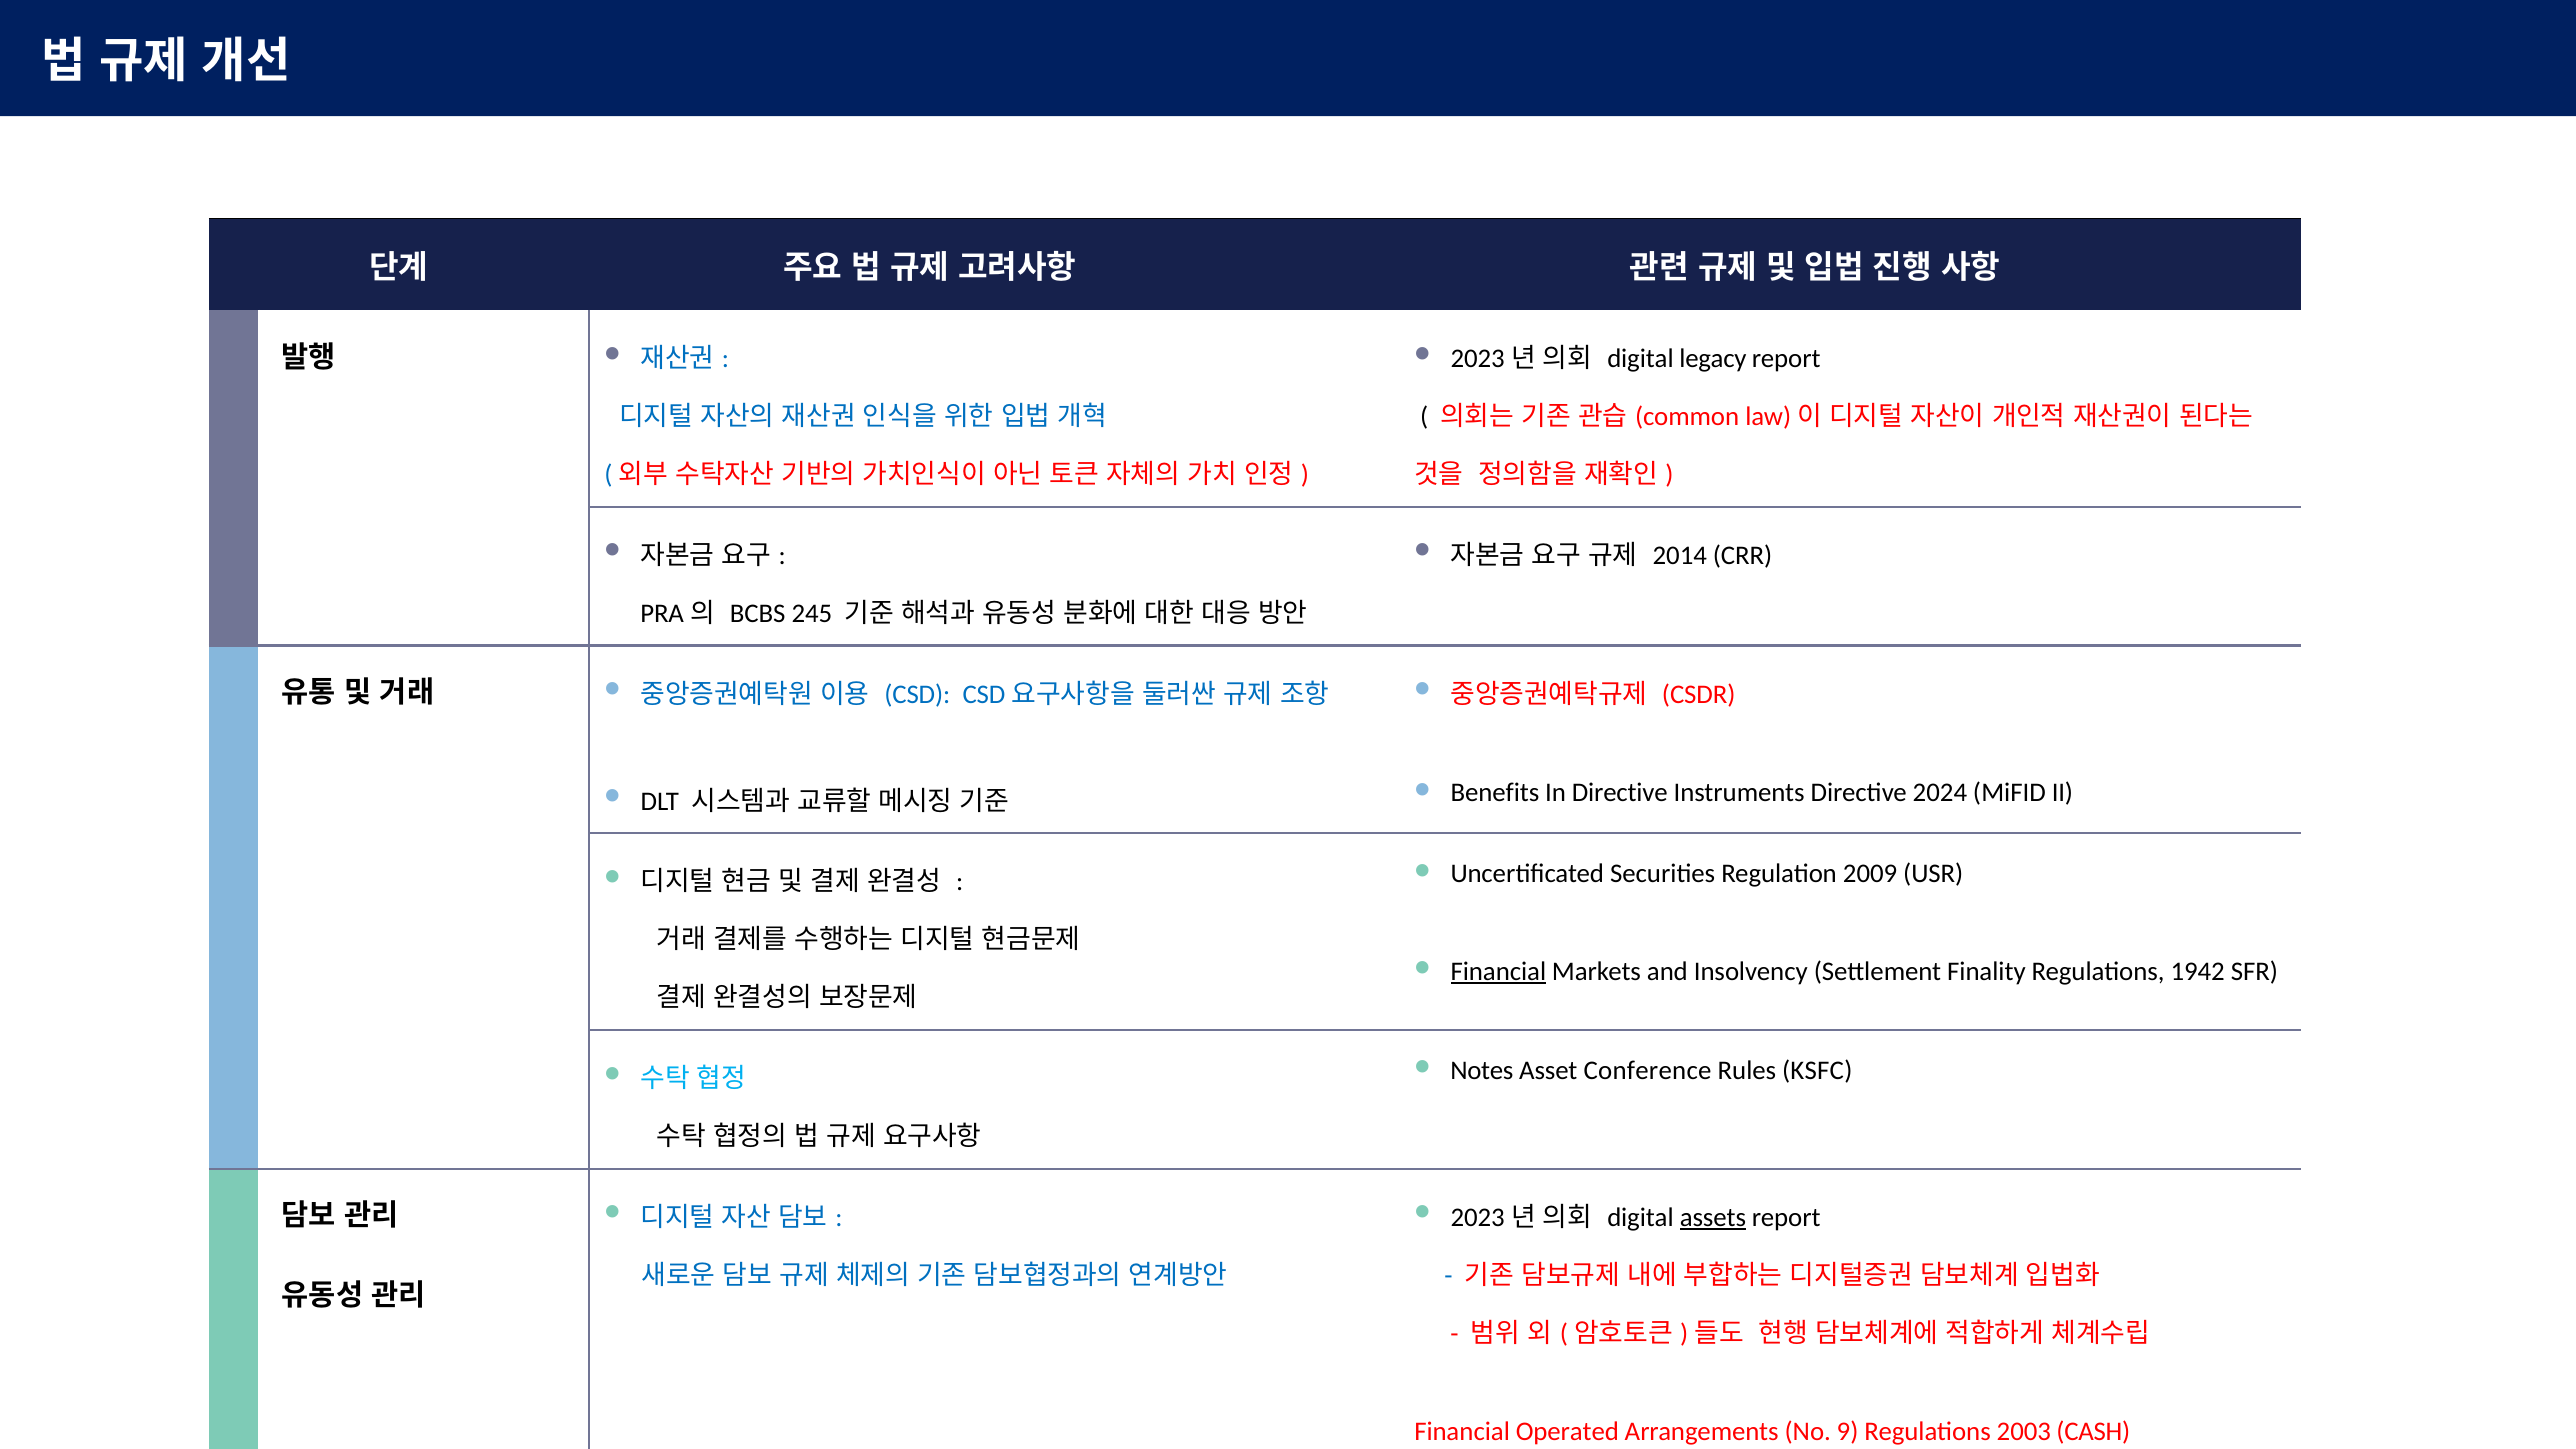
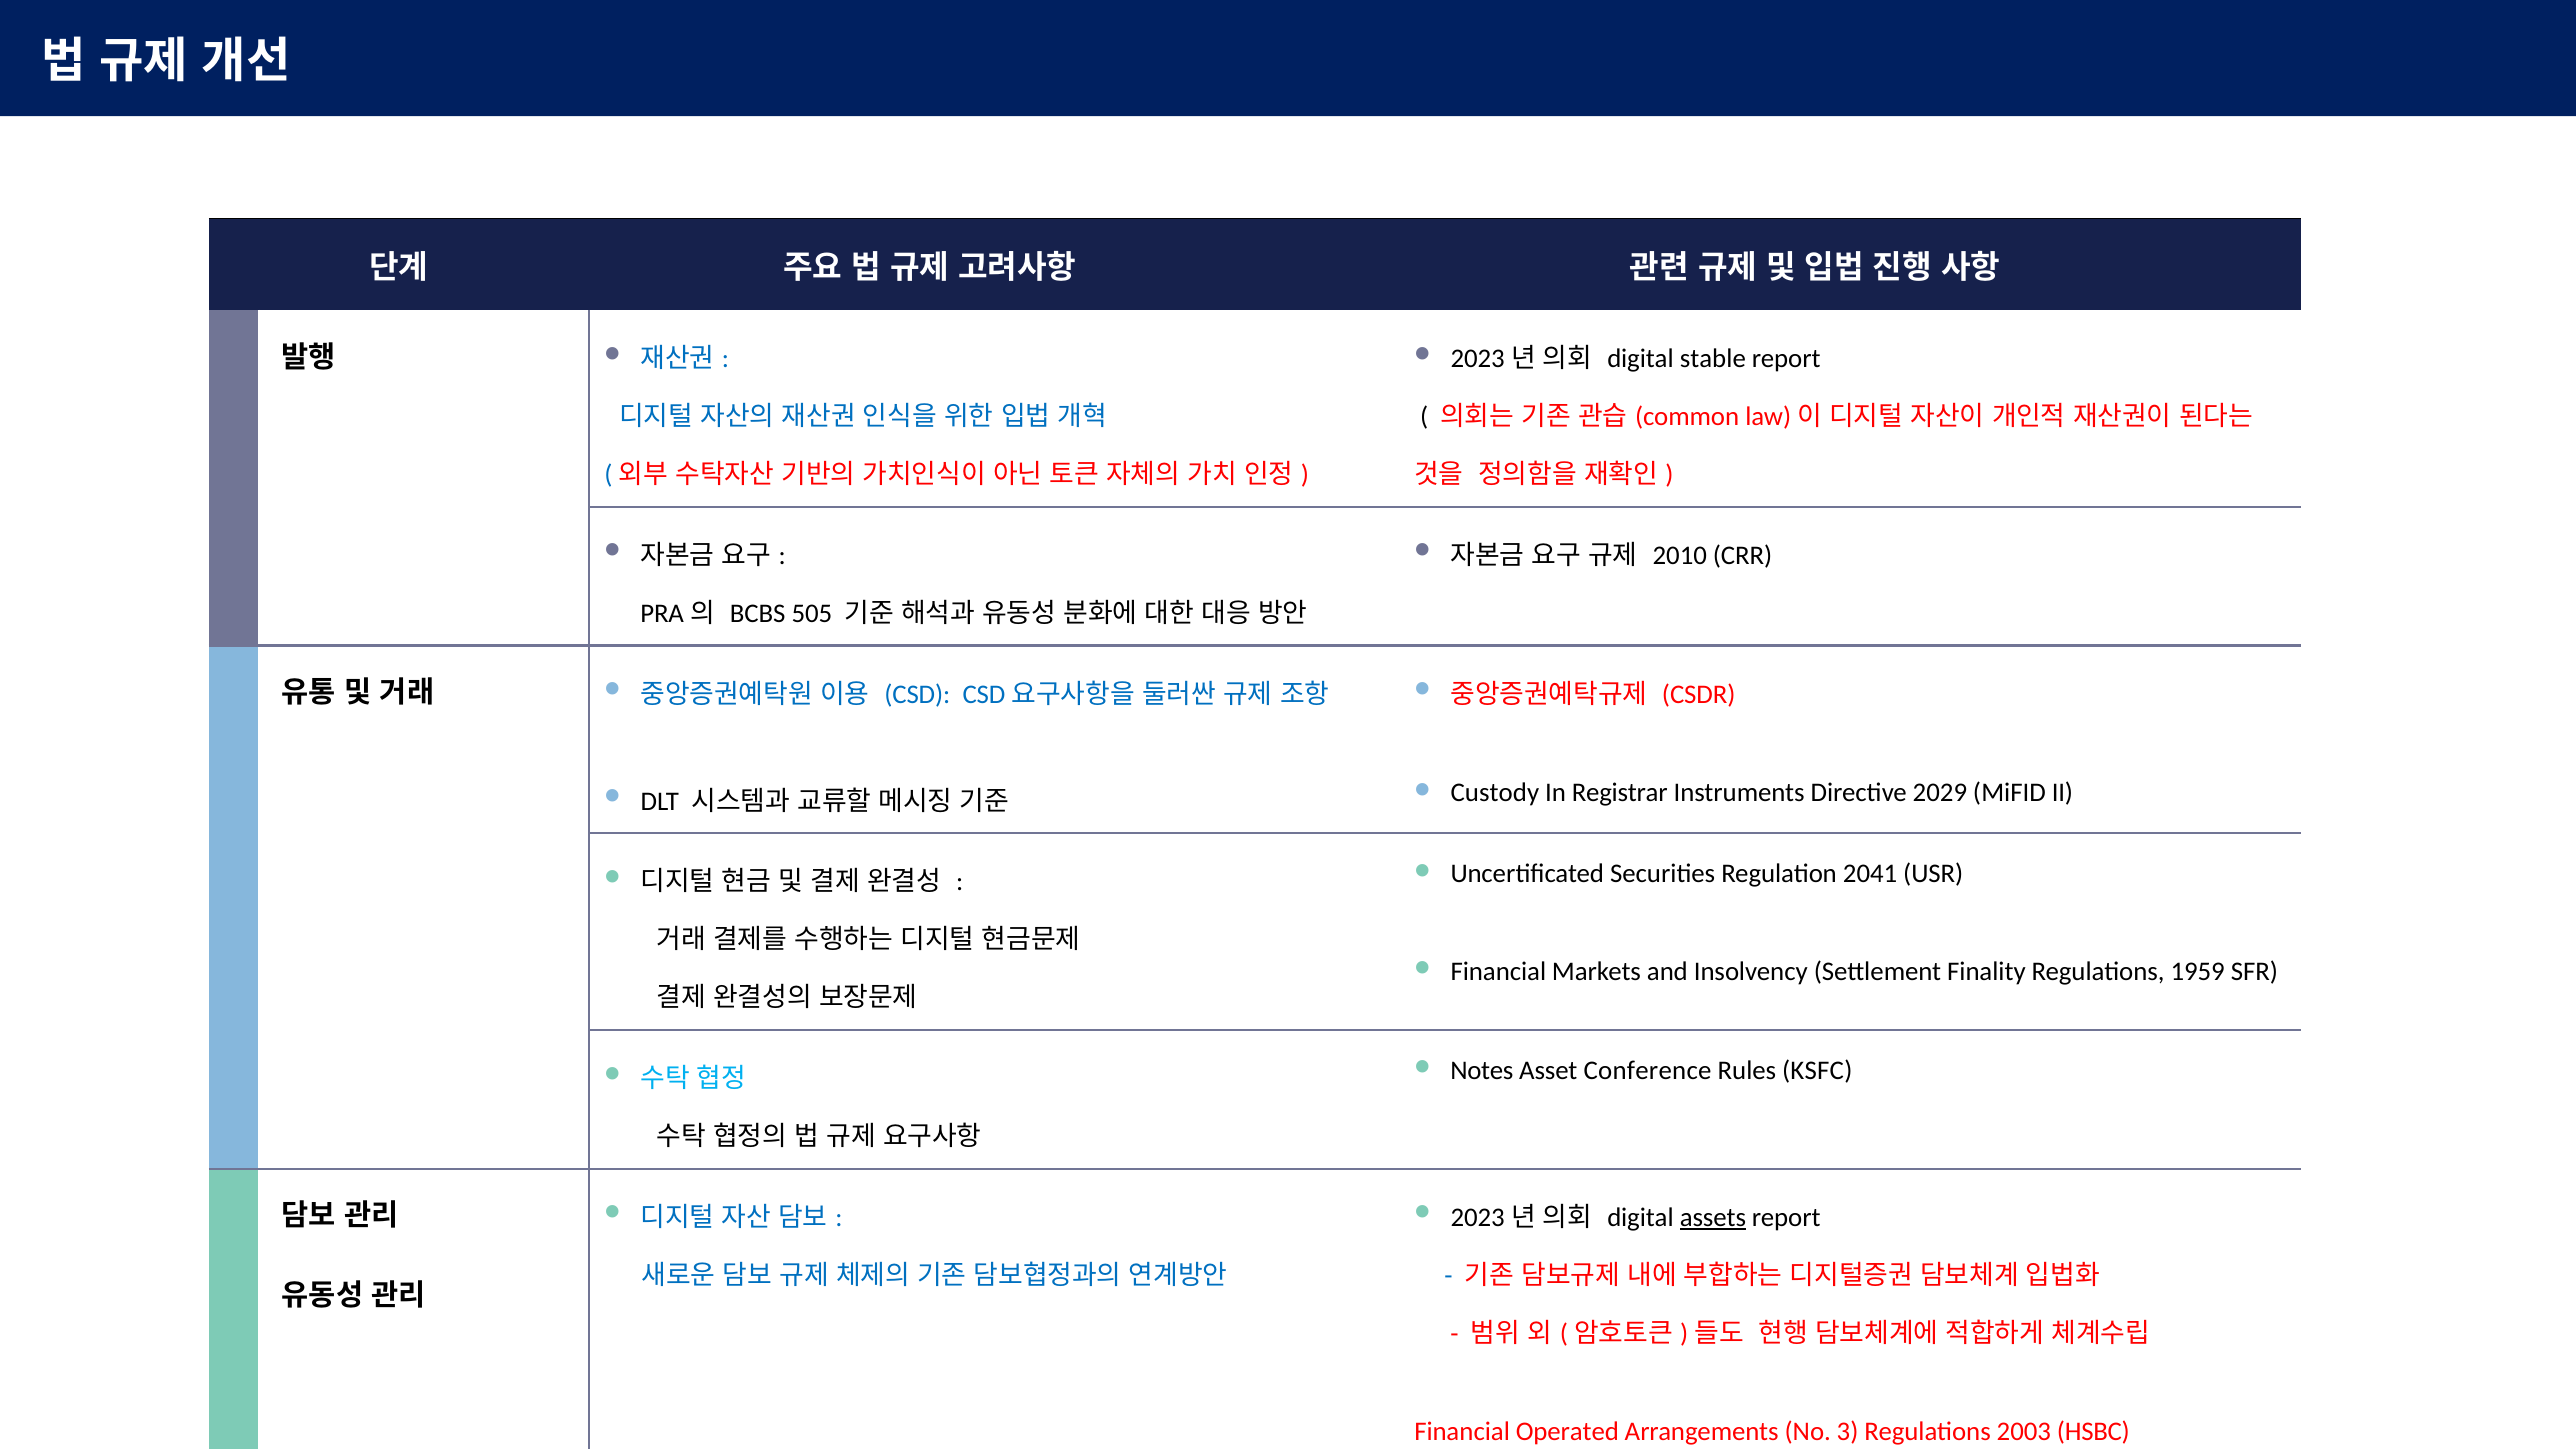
legacy: legacy -> stable
2014: 2014 -> 2010
245: 245 -> 505
Benefits: Benefits -> Custody
In Directive: Directive -> Registrar
2024: 2024 -> 2029
2009: 2009 -> 2041
Financial at (1498, 971) underline: present -> none
1942: 1942 -> 1959
9: 9 -> 3
CASH: CASH -> HSBC
